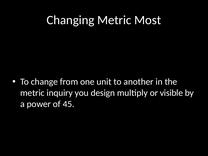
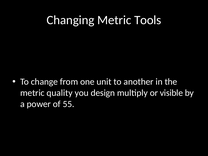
Most: Most -> Tools
inquiry: inquiry -> quality
45: 45 -> 55
